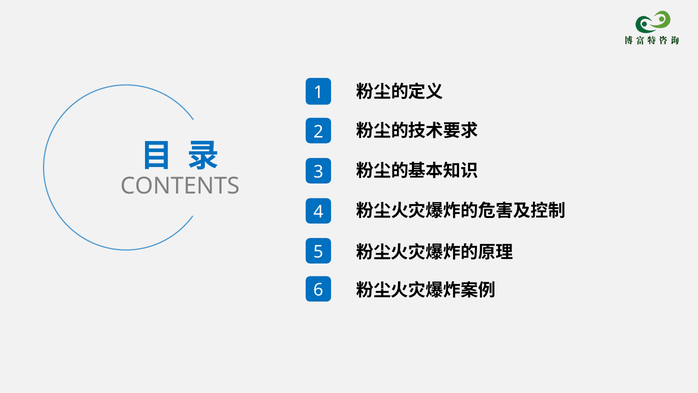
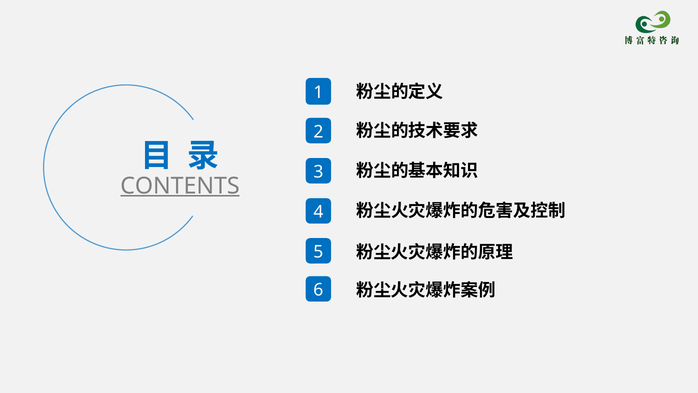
CONTENTS underline: none -> present
